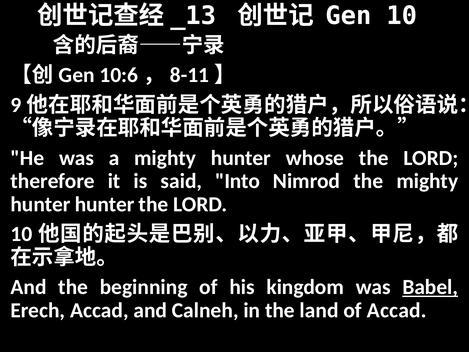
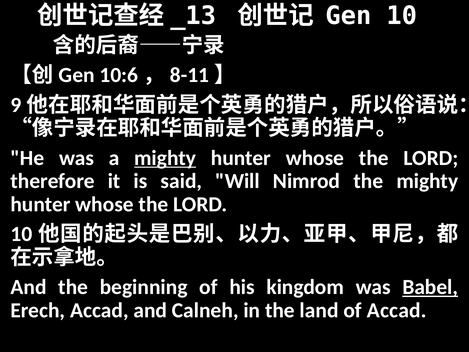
mighty at (165, 158) underline: none -> present
Into: Into -> Will
hunter at (105, 204): hunter -> whose
